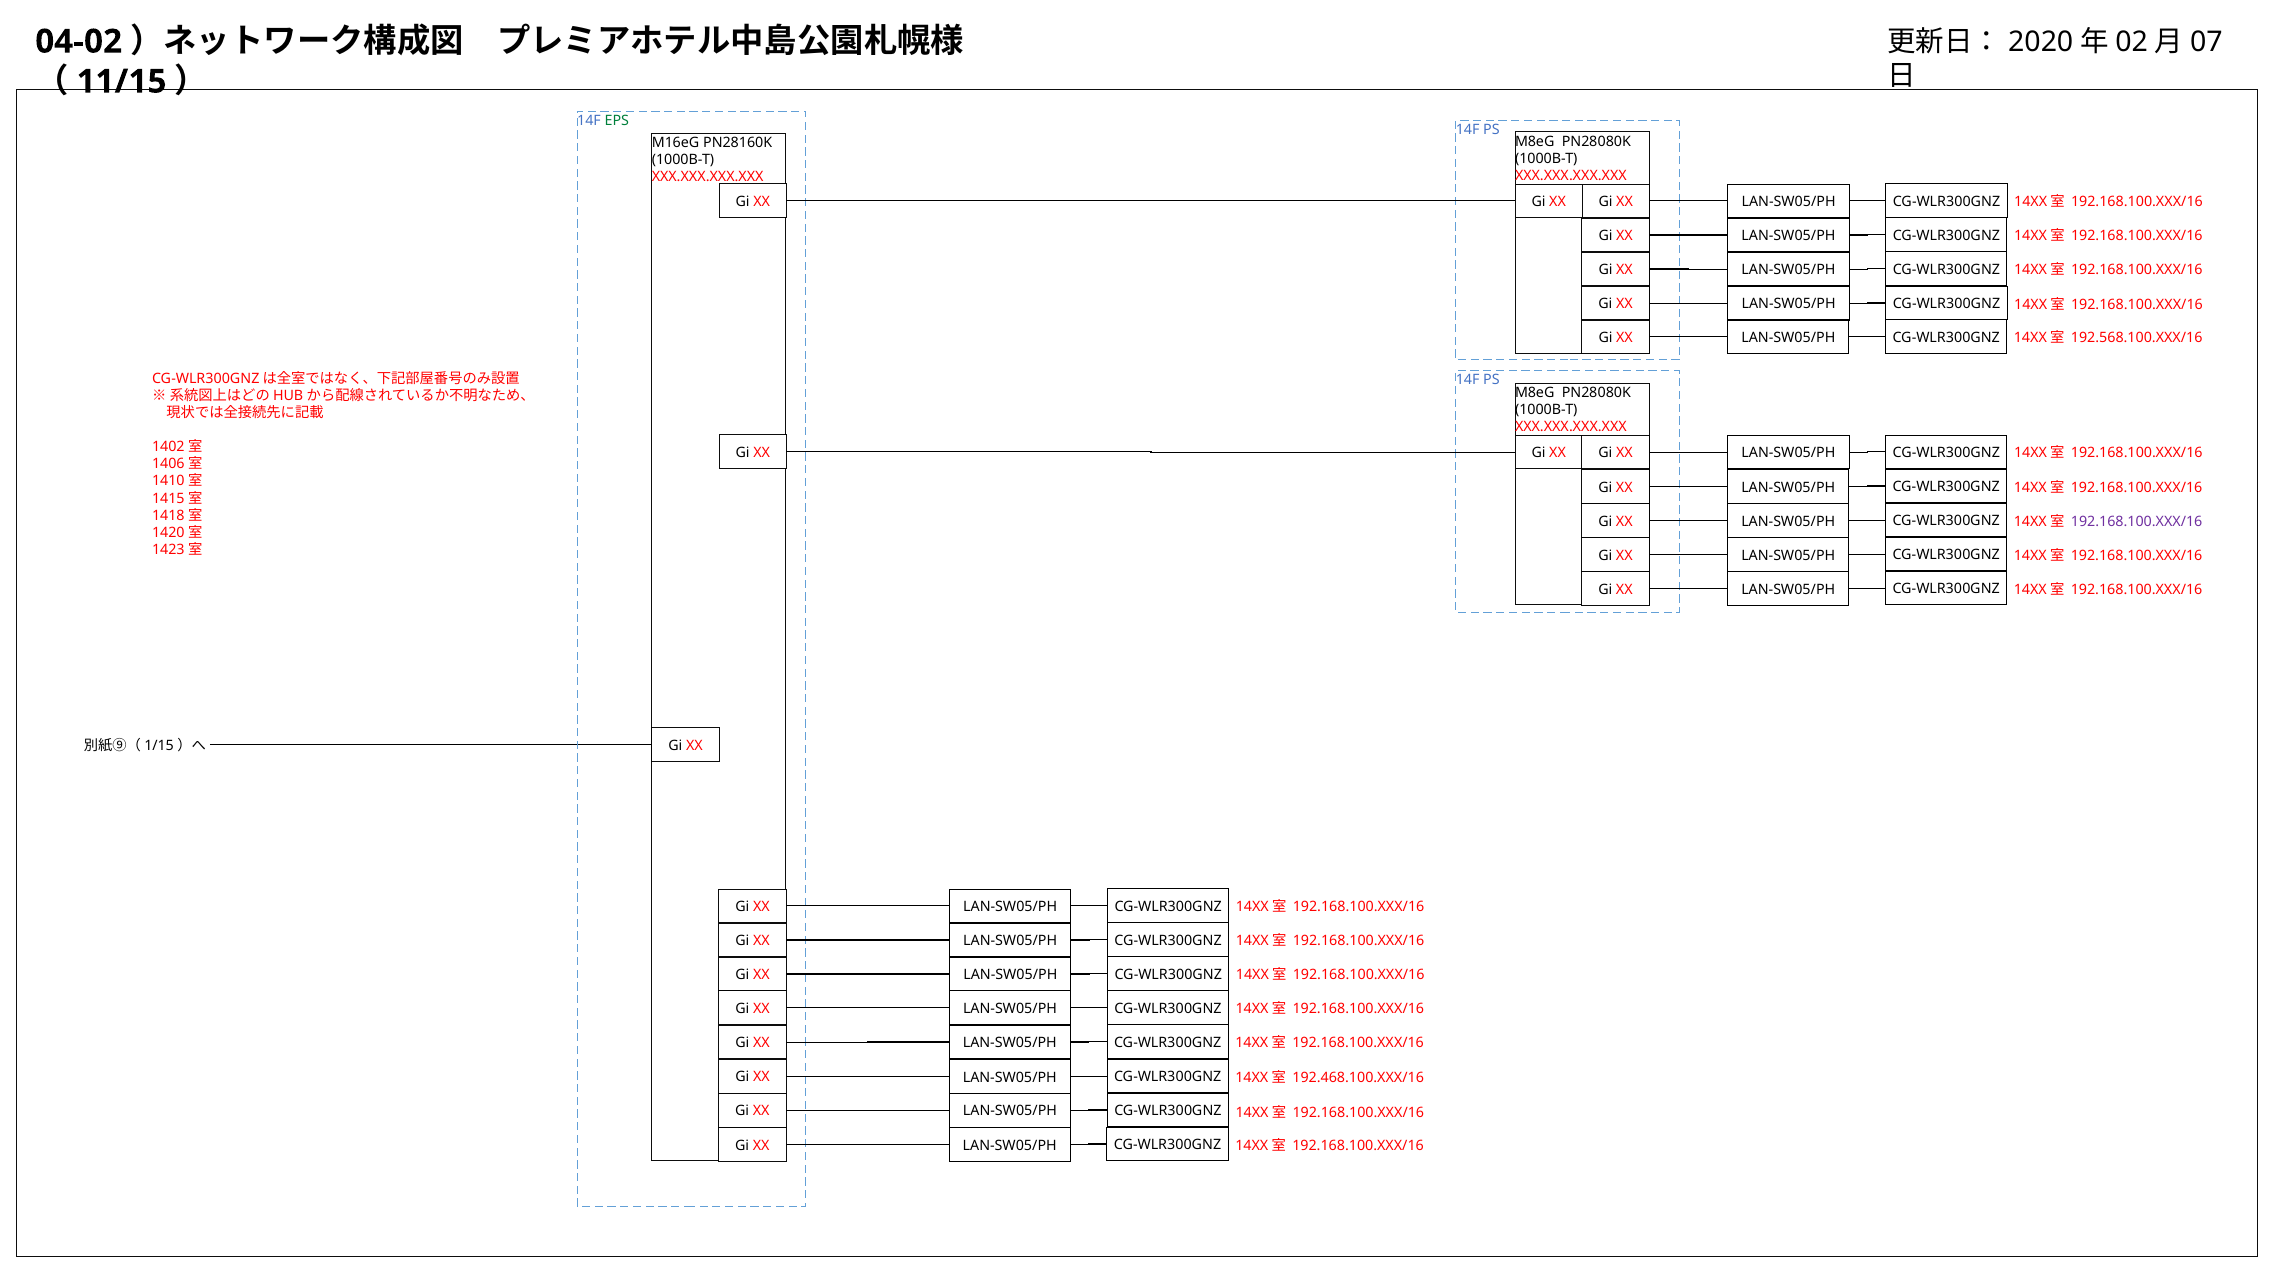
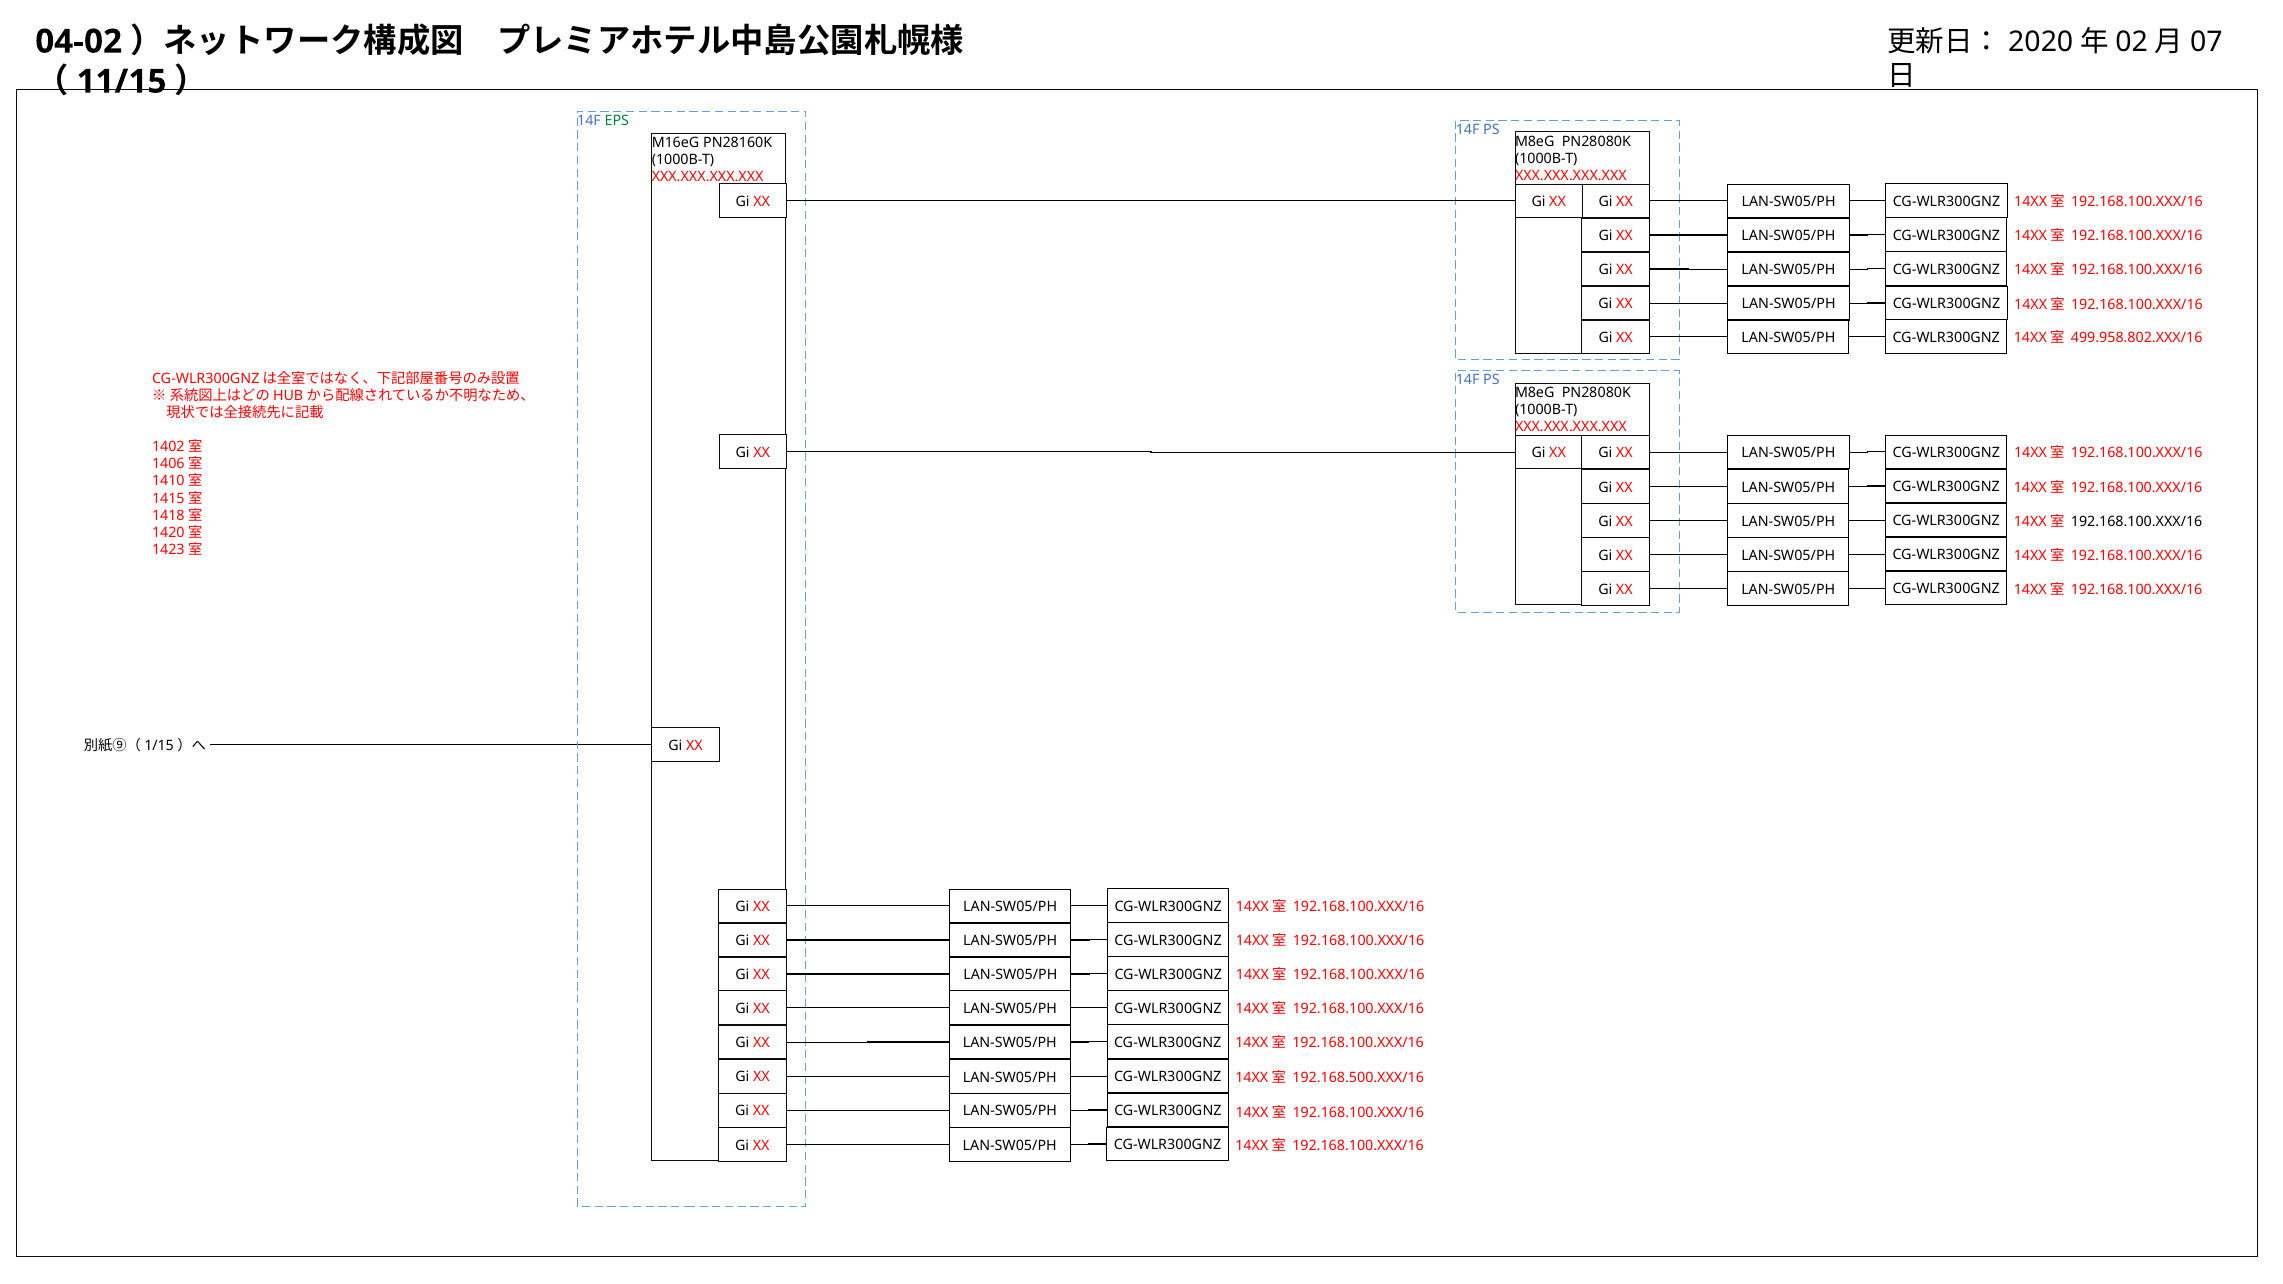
192.568.100.XXX/16: 192.568.100.XXX/16 -> 499.958.802.XXX/16
192.168.100.XXX/16 at (2137, 522) colour: purple -> black
192.468.100.XXX/16: 192.468.100.XXX/16 -> 192.168.500.XXX/16
